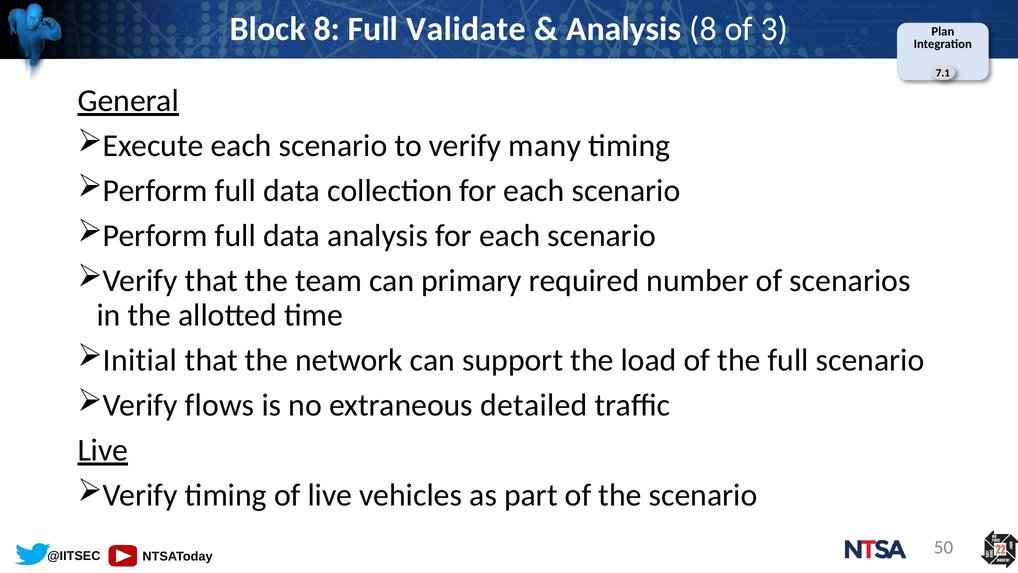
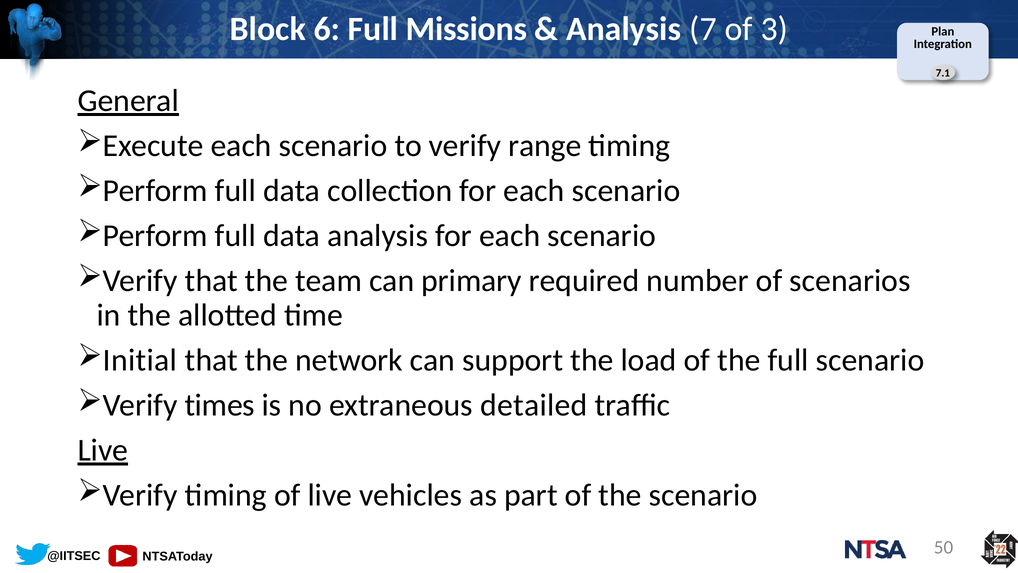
Block 8: 8 -> 6
Validate: Validate -> Missions
Analysis 8: 8 -> 7
many: many -> range
flows: flows -> times
